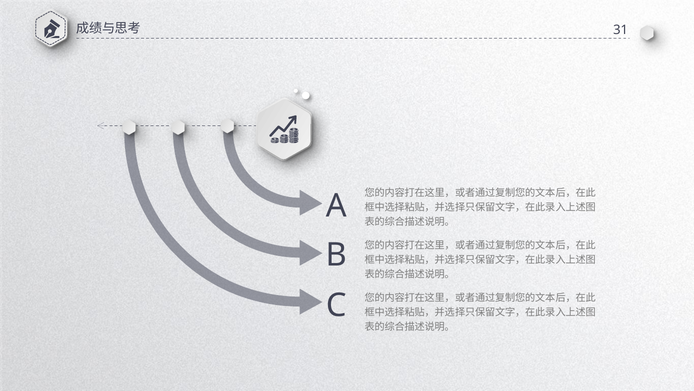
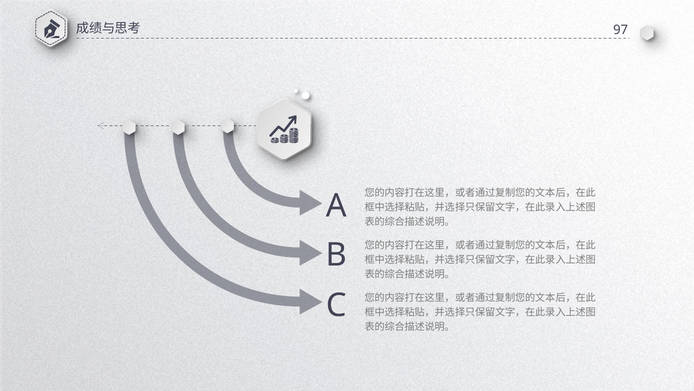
31: 31 -> 97
